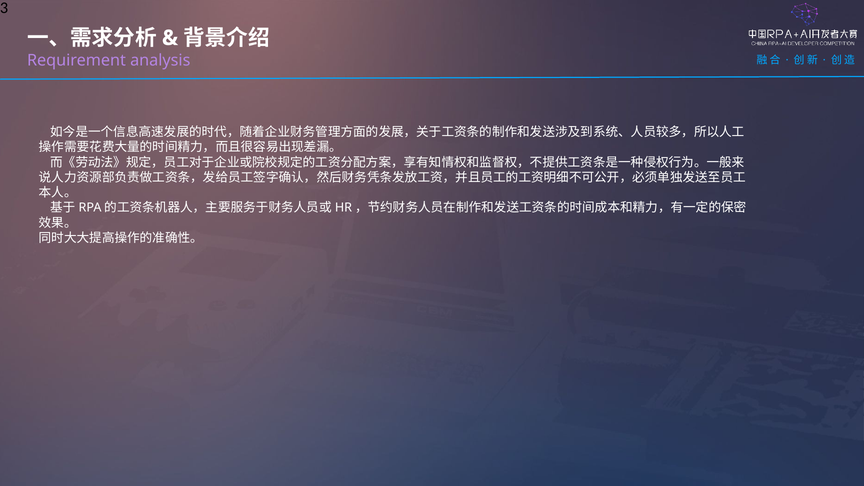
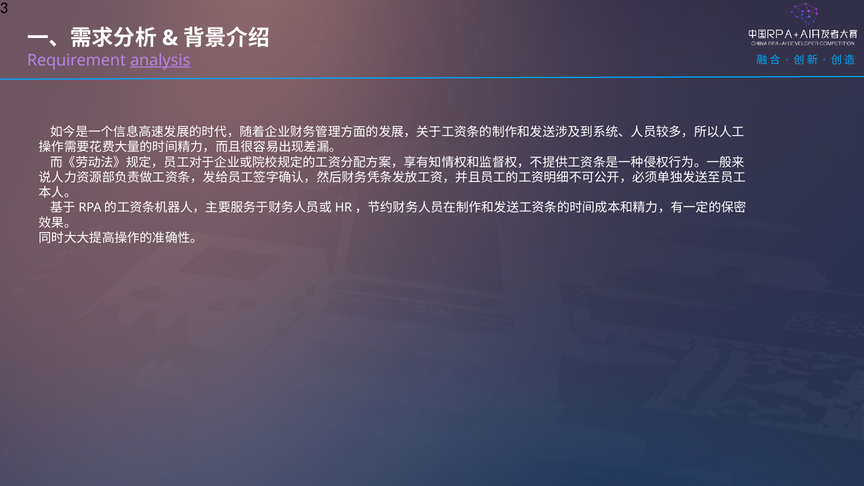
analysis underline: none -> present
